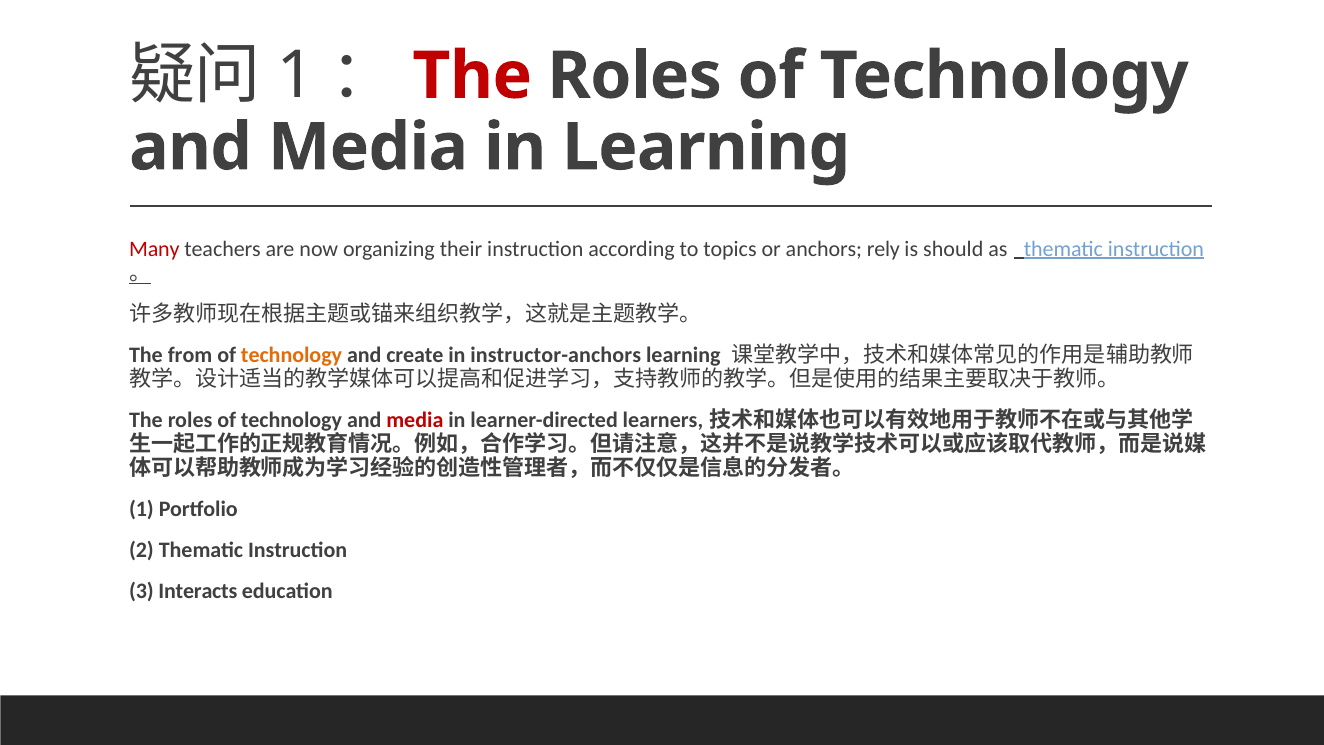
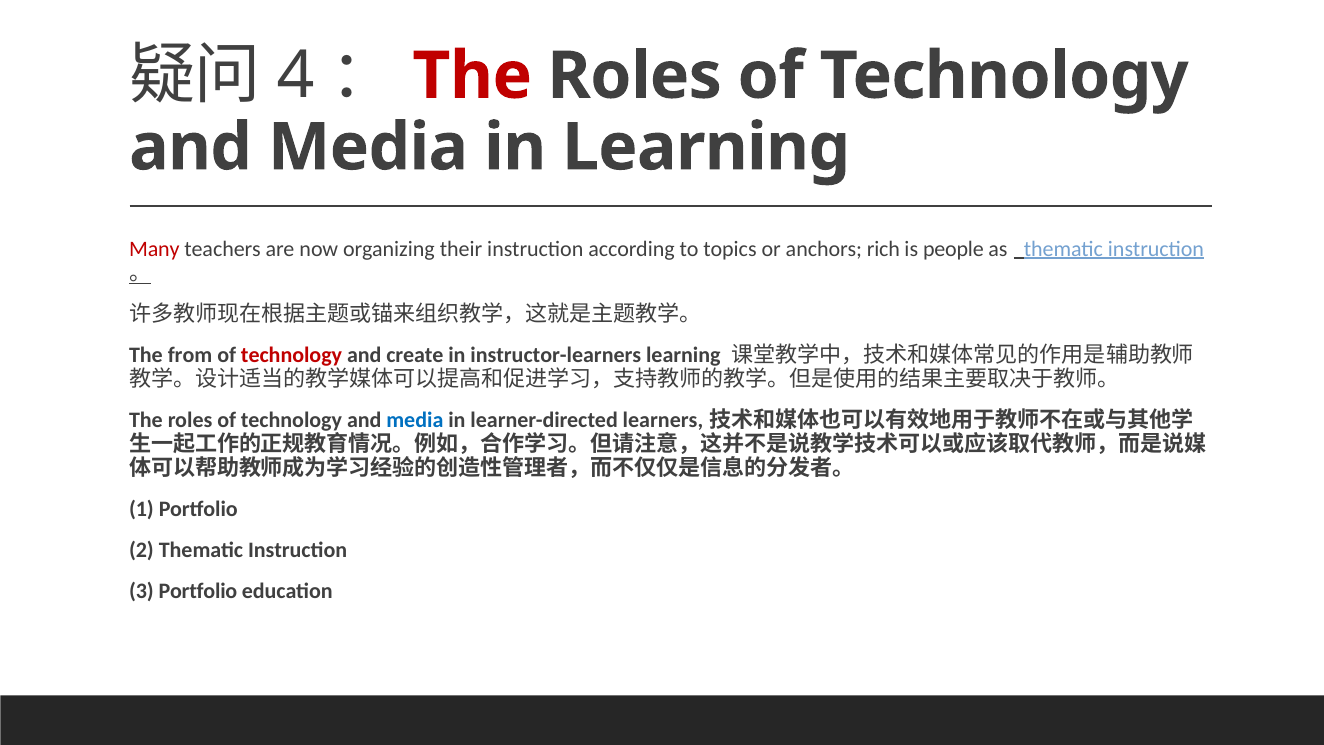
1 at (296, 76): 1 -> 4
rely: rely -> rich
should: should -> people
technology at (292, 355) colour: orange -> red
instructor-anchors: instructor-anchors -> instructor-learners
media at (415, 420) colour: red -> blue
3 Interacts: Interacts -> Portfolio
